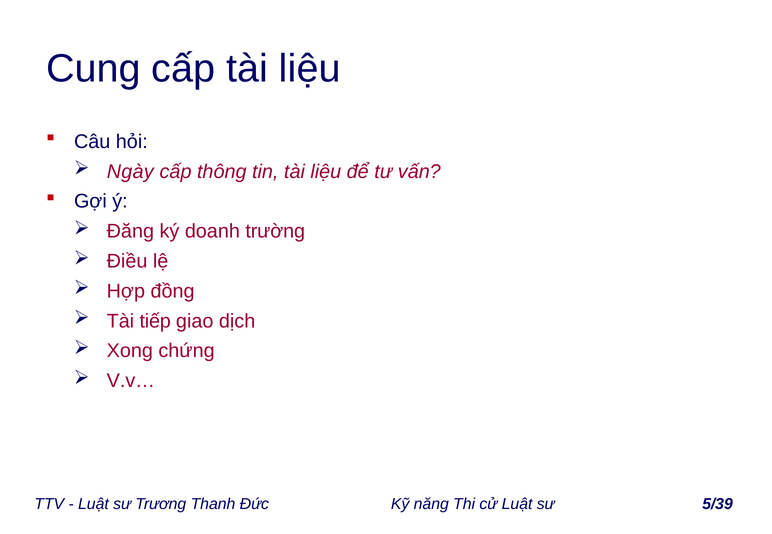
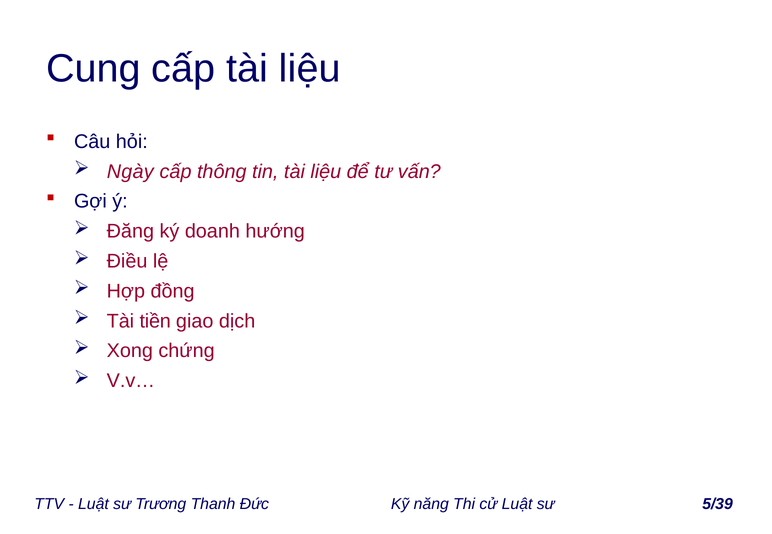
trường: trường -> hướng
tiếp: tiếp -> tiền
